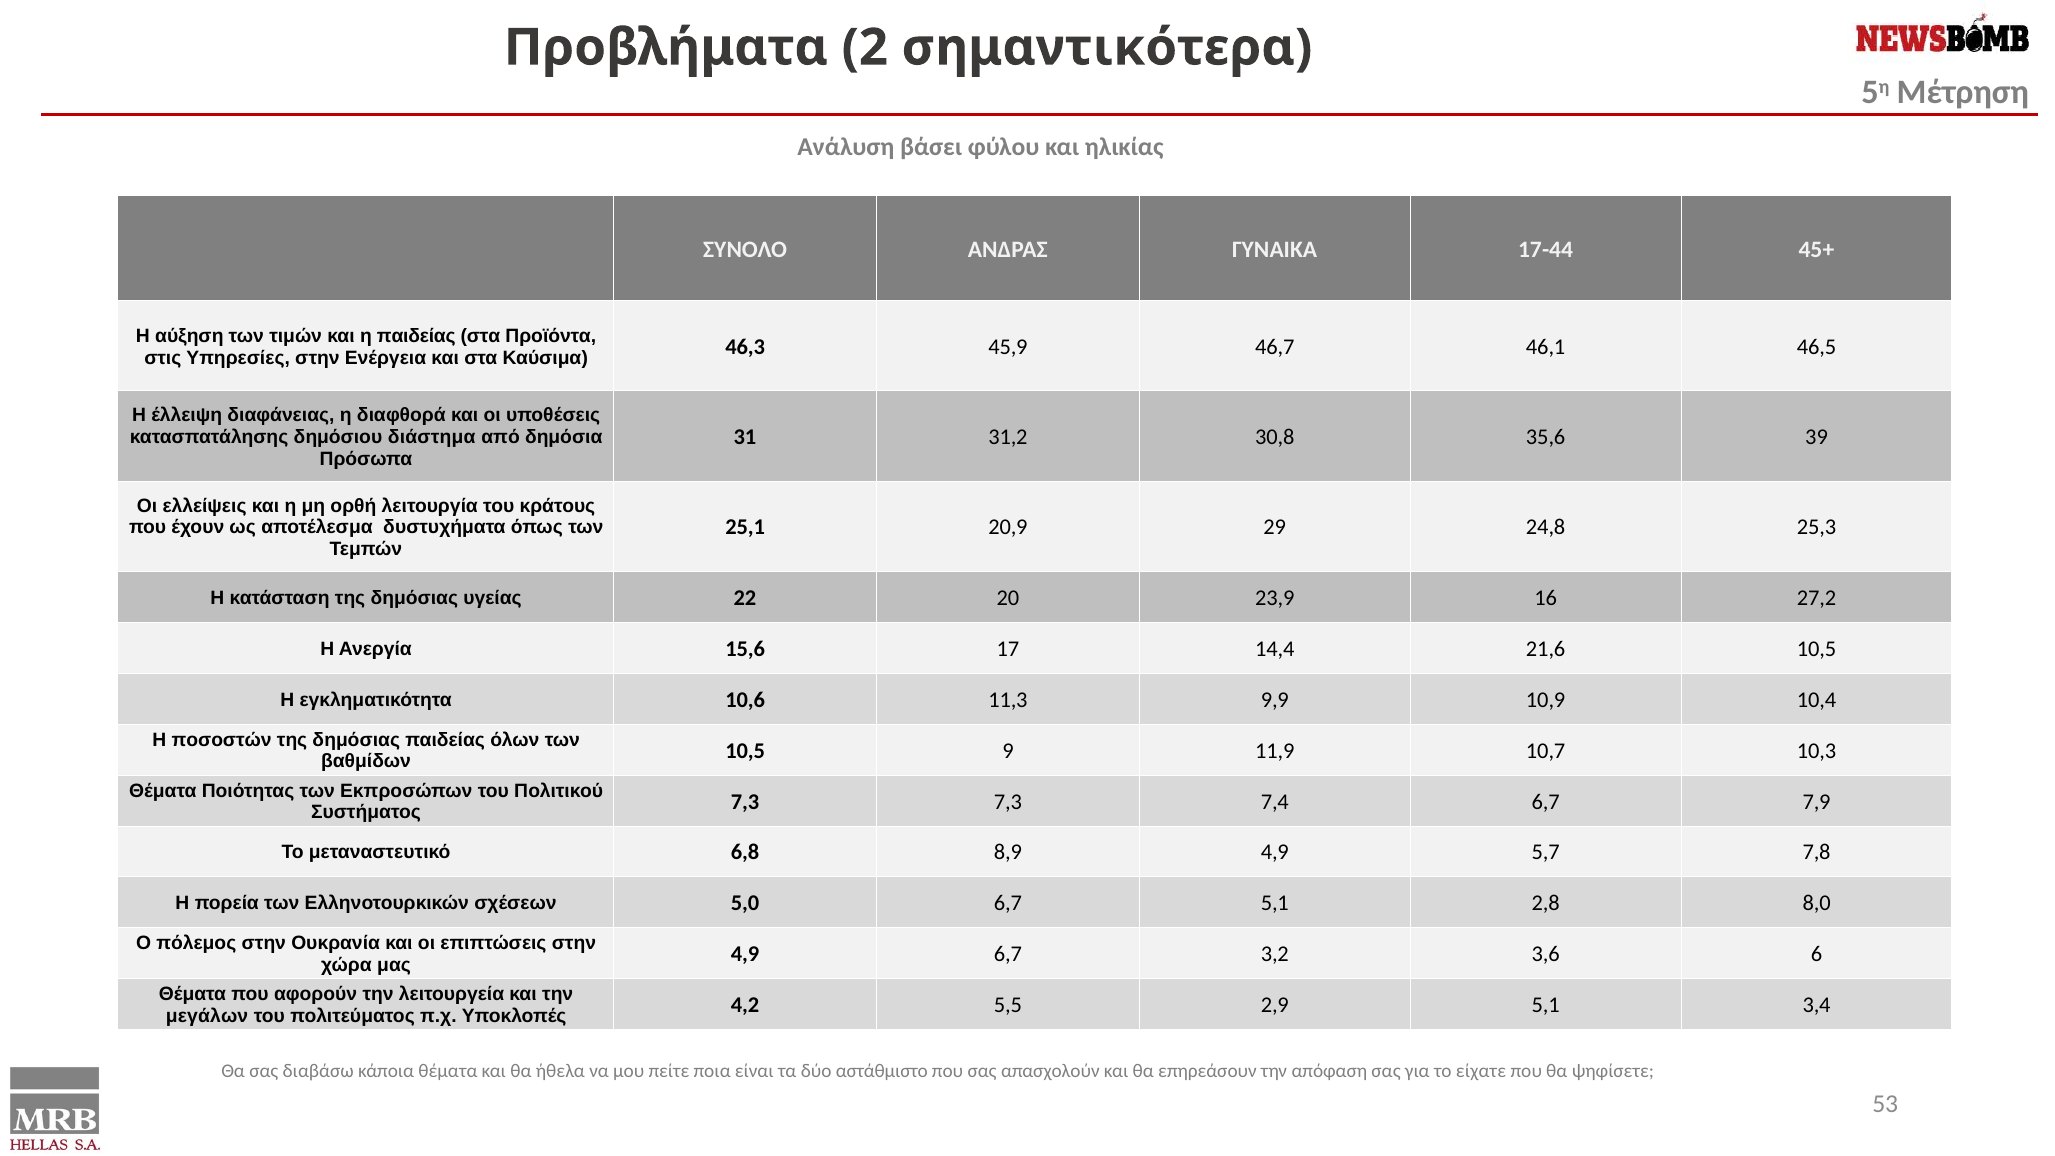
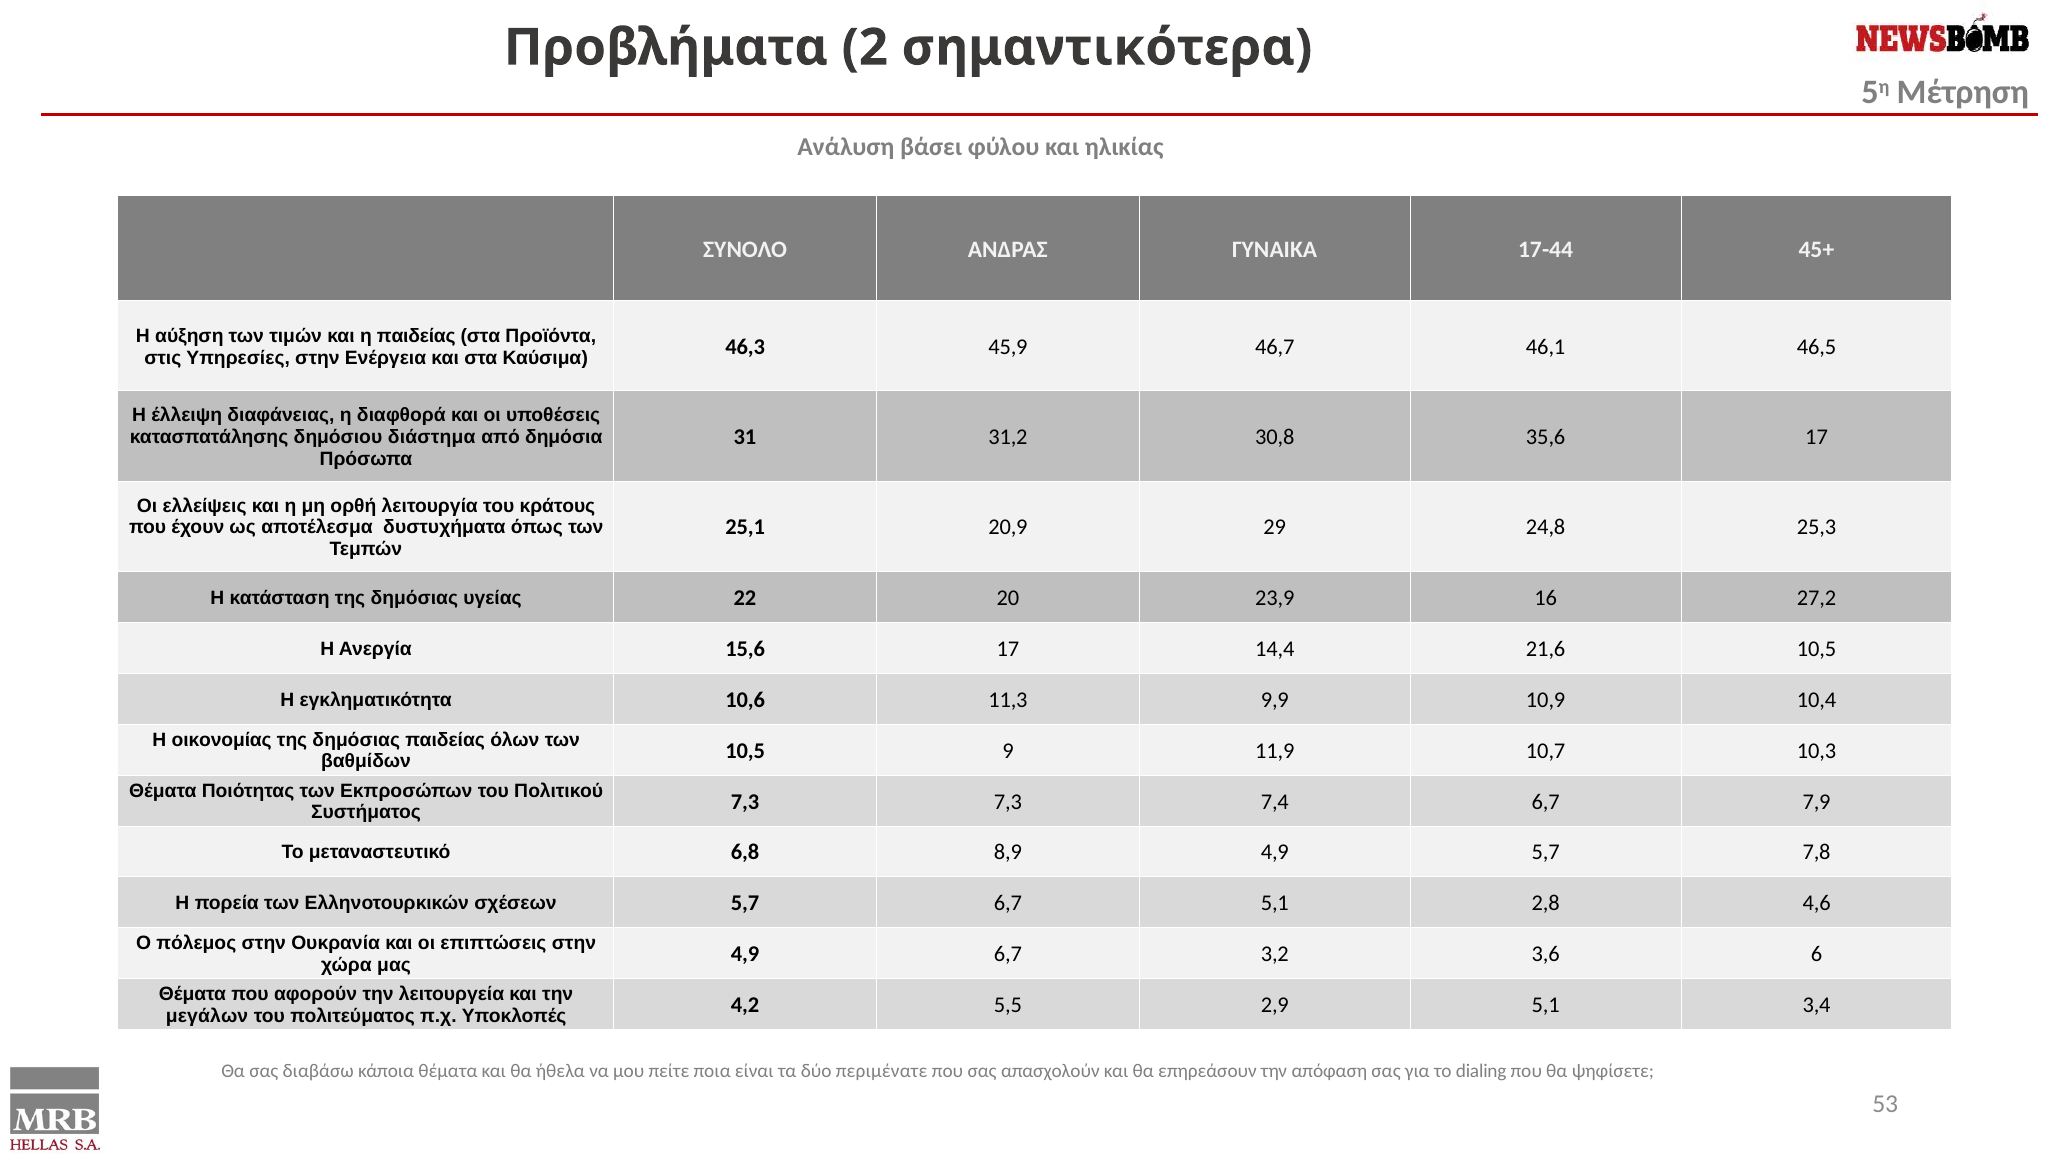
35,6 39: 39 -> 17
ποσοστών: ποσοστών -> οικονομίας
σχέσεων 5,0: 5,0 -> 5,7
8,0: 8,0 -> 4,6
αστάθμιστο: αστάθμιστο -> περιμένατε
είχατε: είχατε -> dialing
